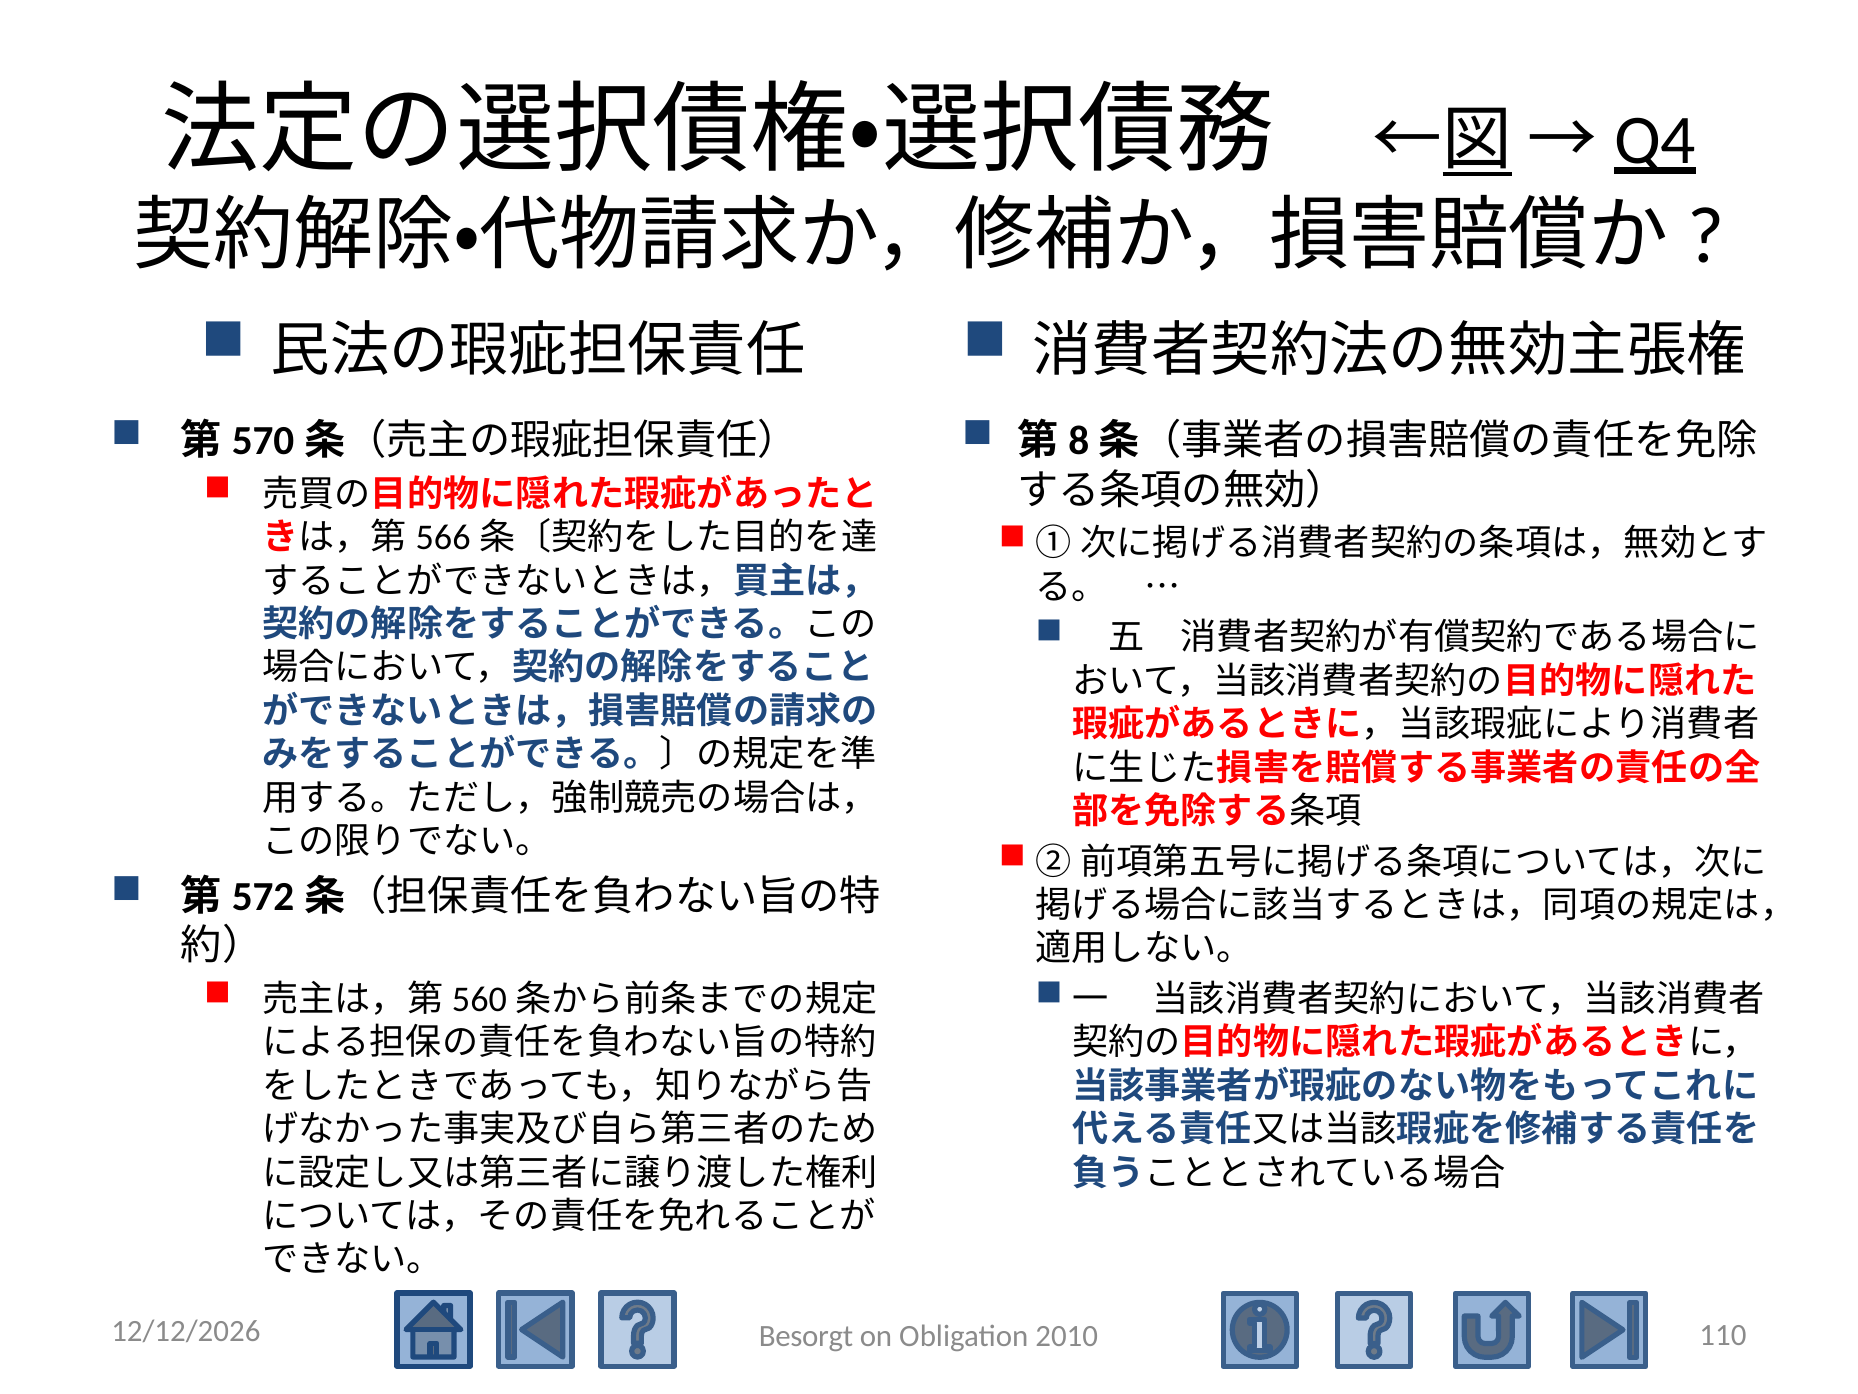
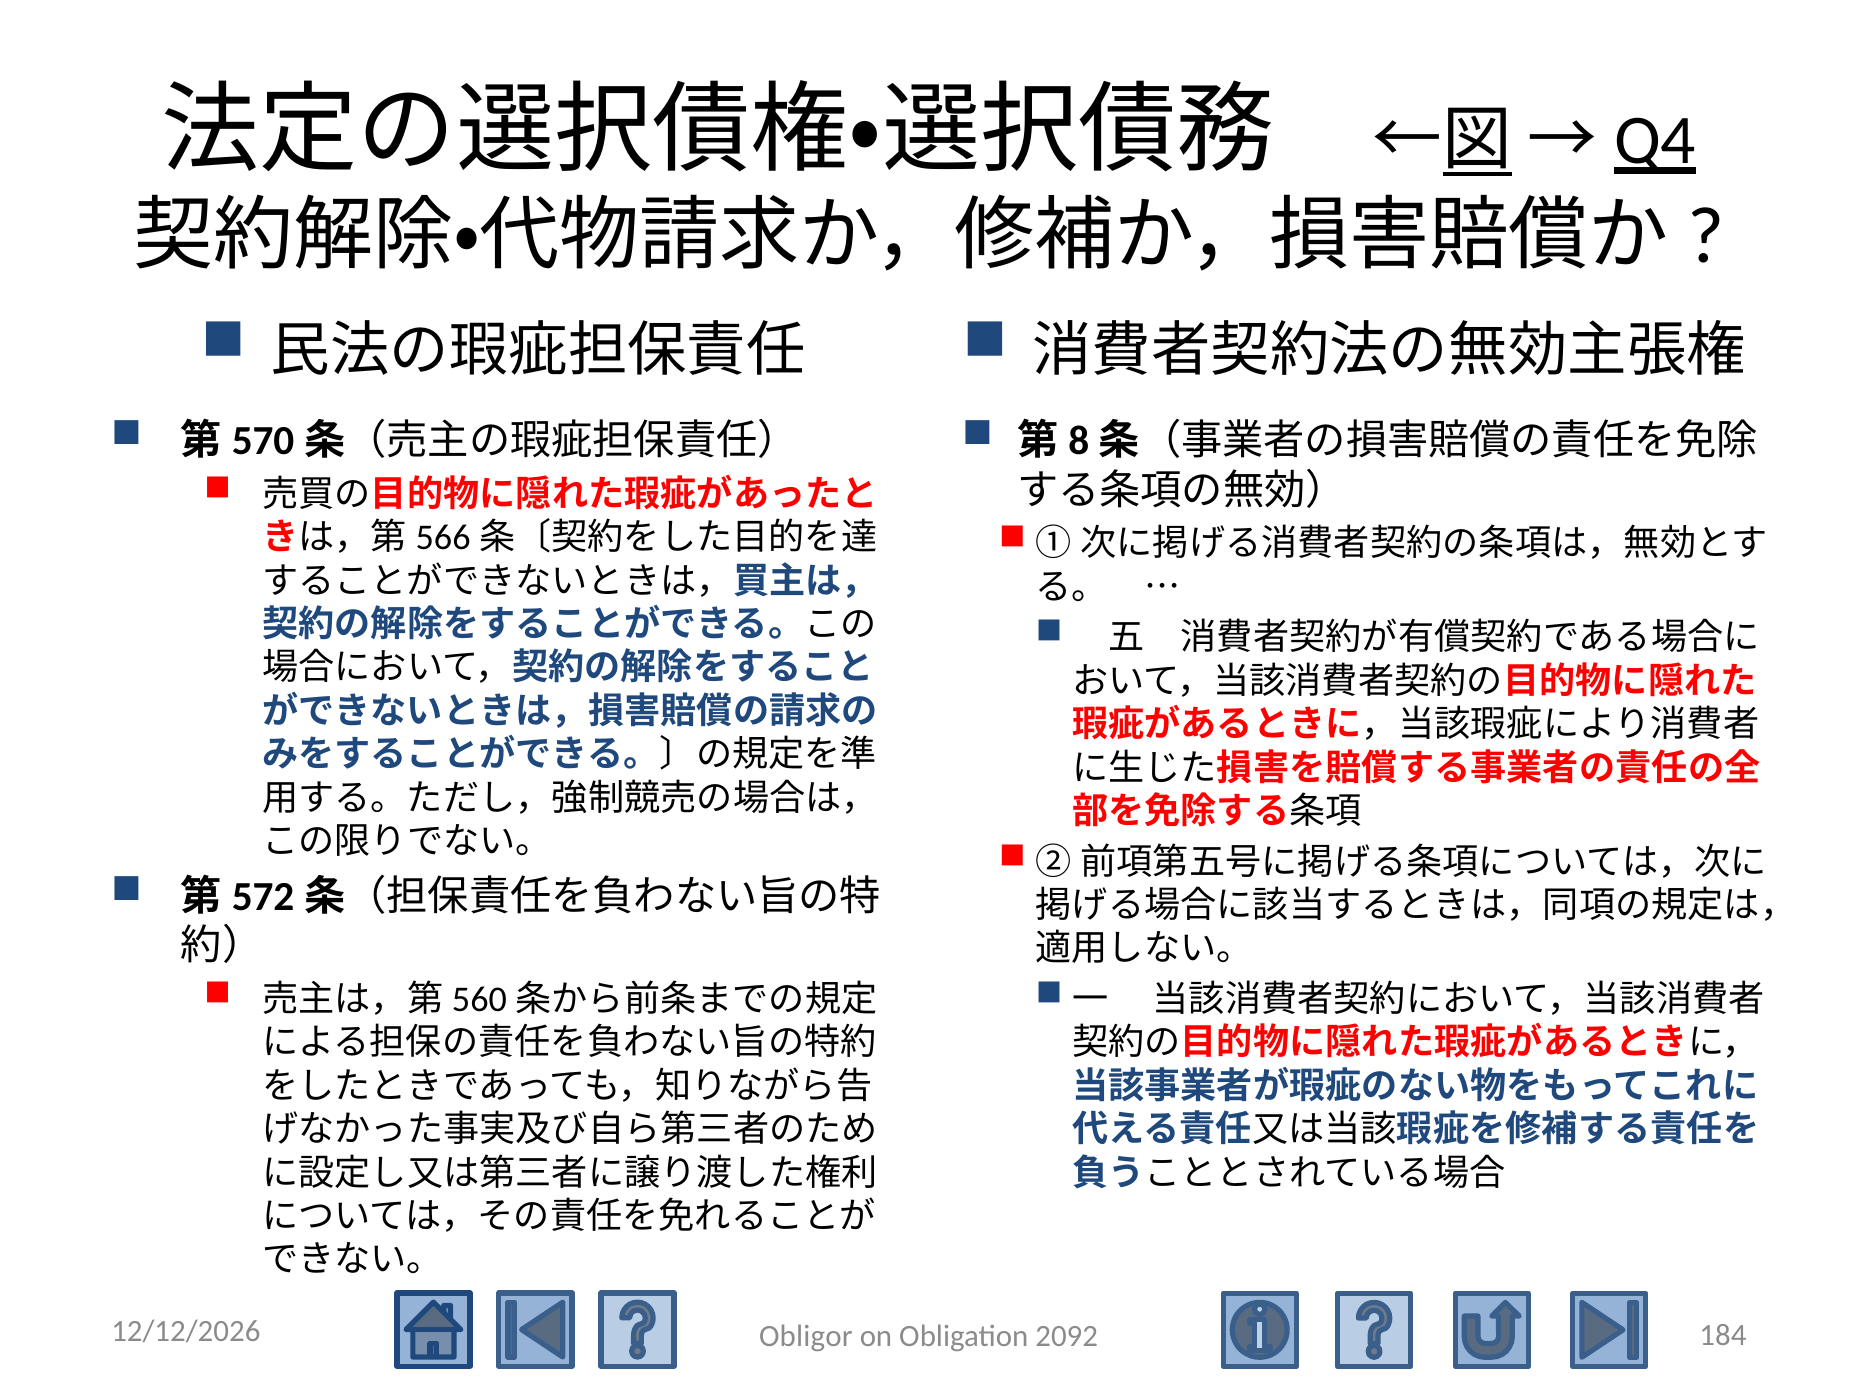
110: 110 -> 184
Besorgt: Besorgt -> Obligor
2010: 2010 -> 2092
